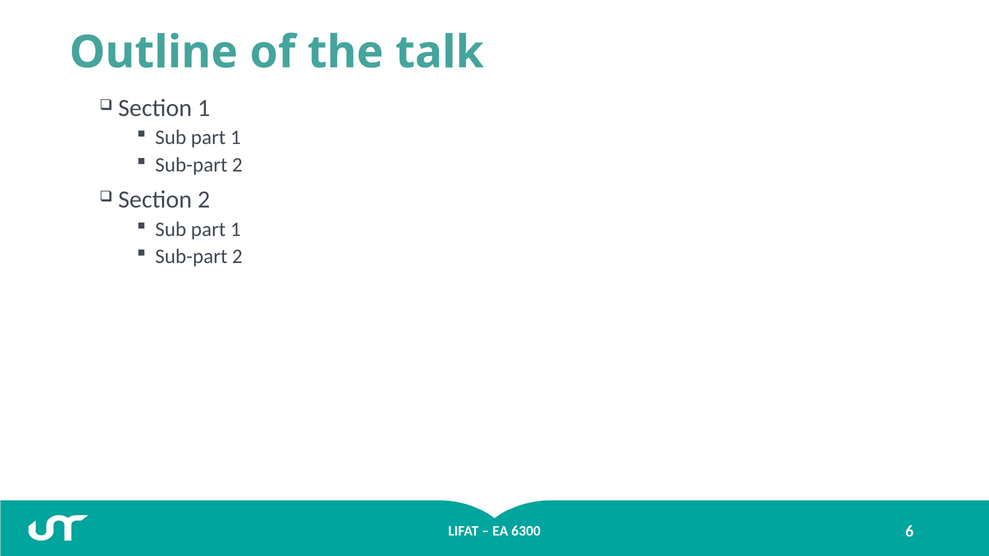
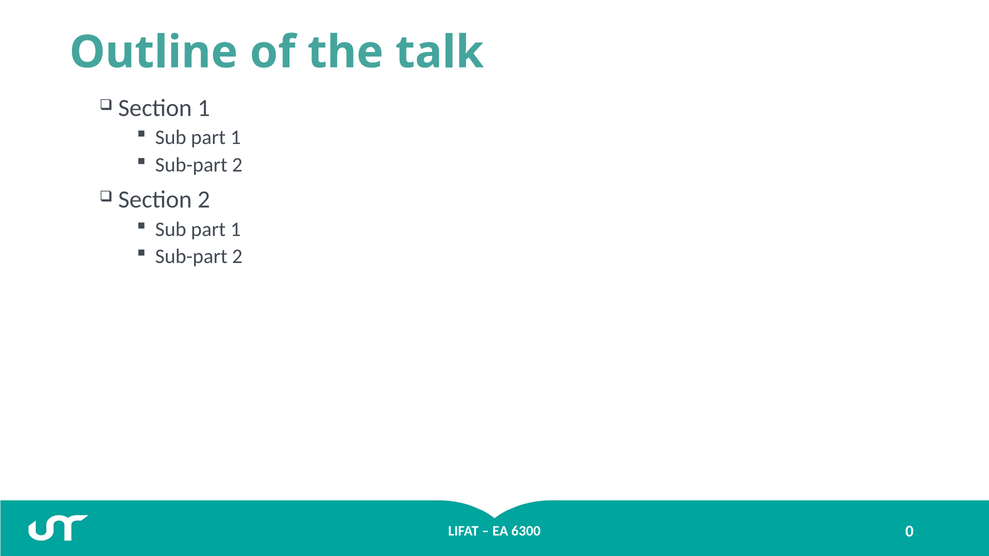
6: 6 -> 0
